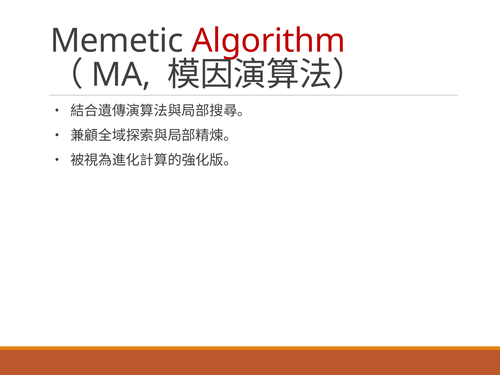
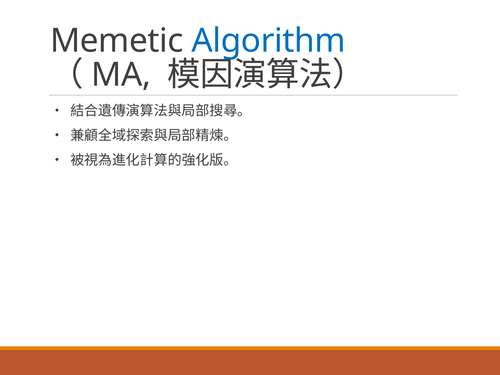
Algorithm colour: red -> blue
